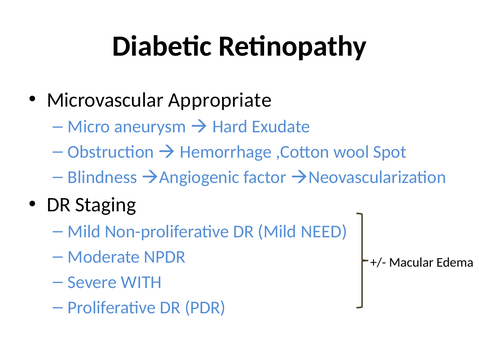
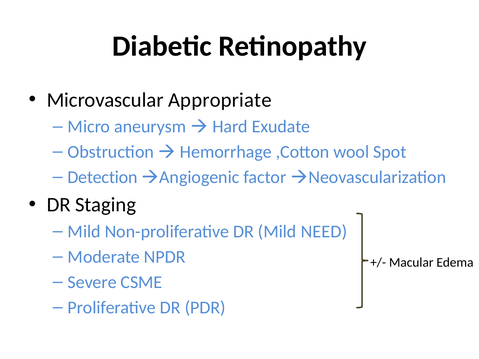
Blindness: Blindness -> Detection
WITH: WITH -> CSME
